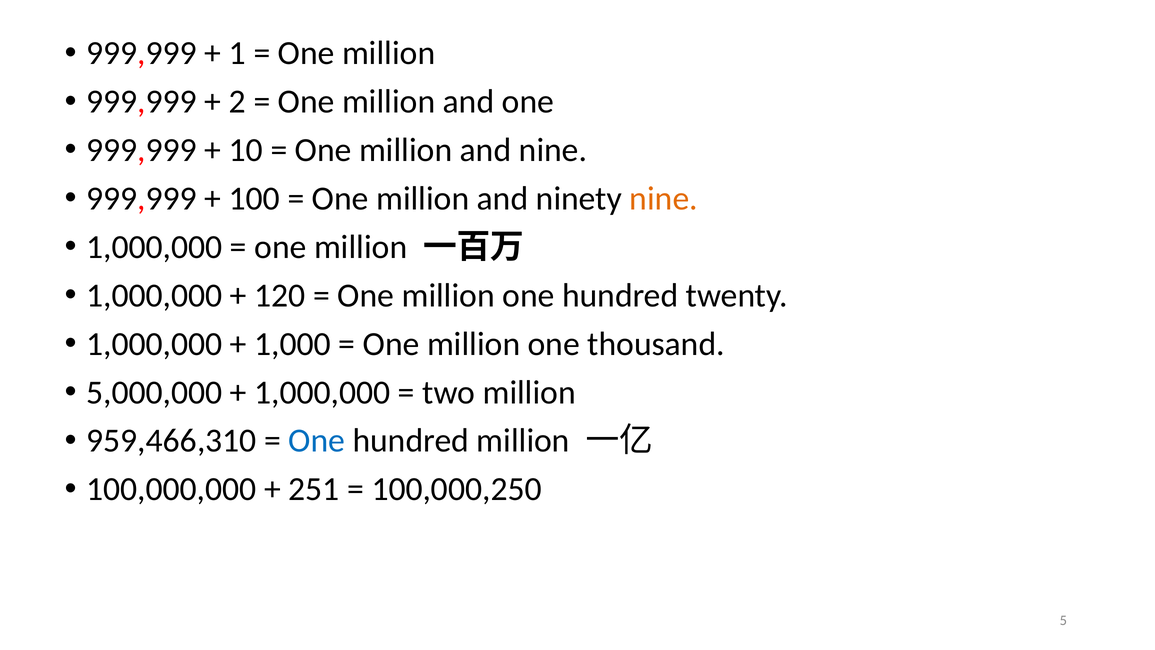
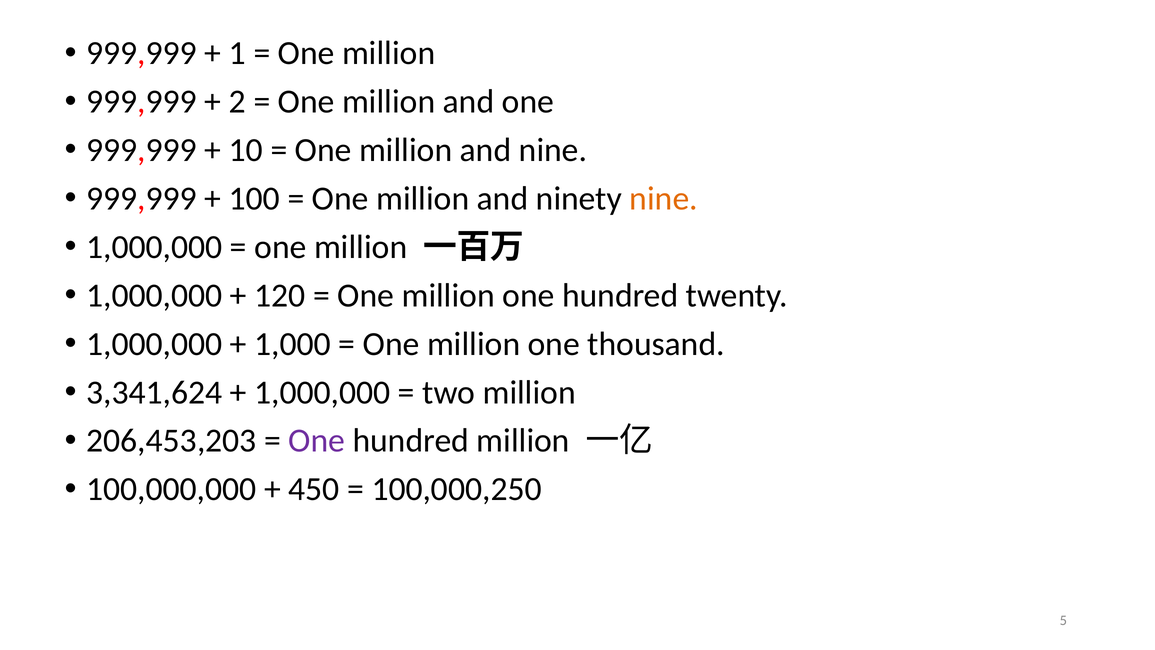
5,000,000: 5,000,000 -> 3,341,624
959,466,310: 959,466,310 -> 206,453,203
One at (317, 441) colour: blue -> purple
251: 251 -> 450
